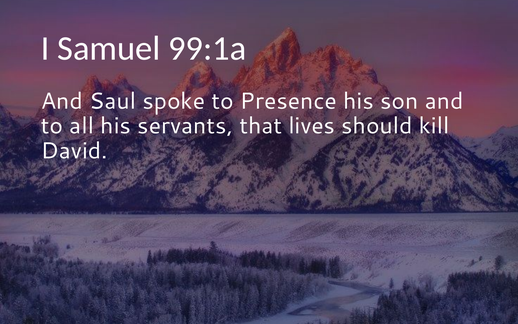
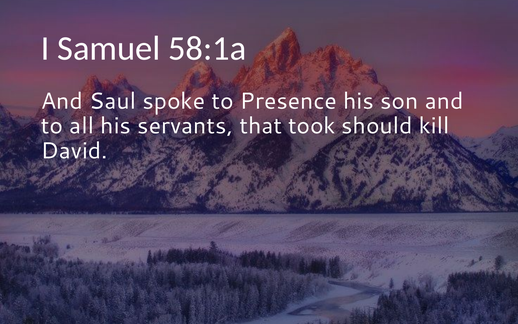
99:1a: 99:1a -> 58:1a
lives: lives -> took
